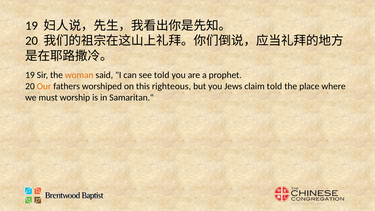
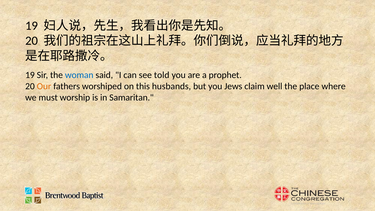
woman colour: orange -> blue
righteous: righteous -> husbands
claim told: told -> well
